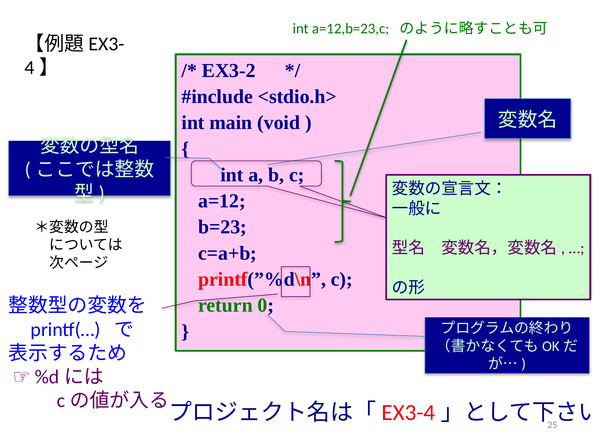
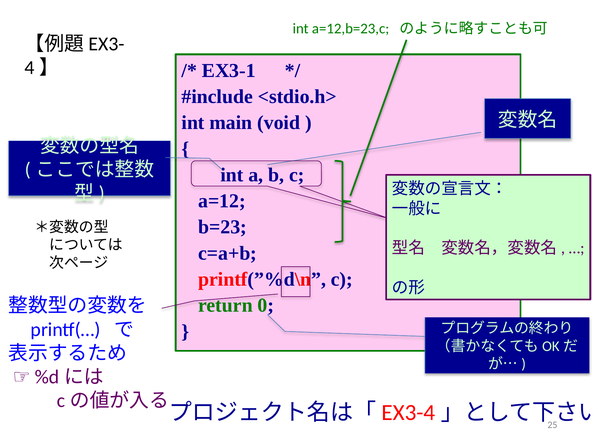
EX3-2: EX3-2 -> EX3-1
